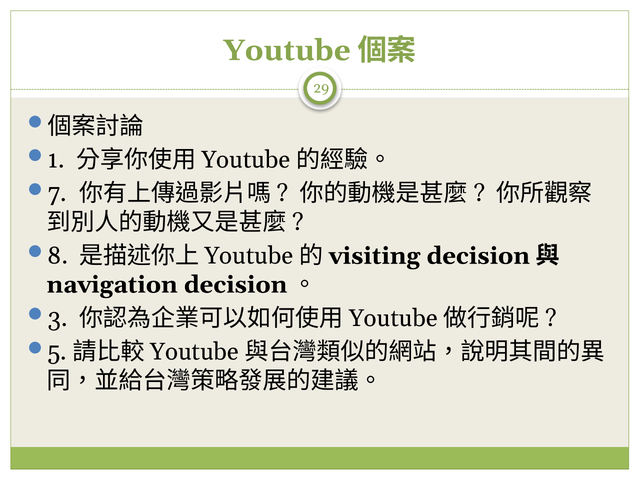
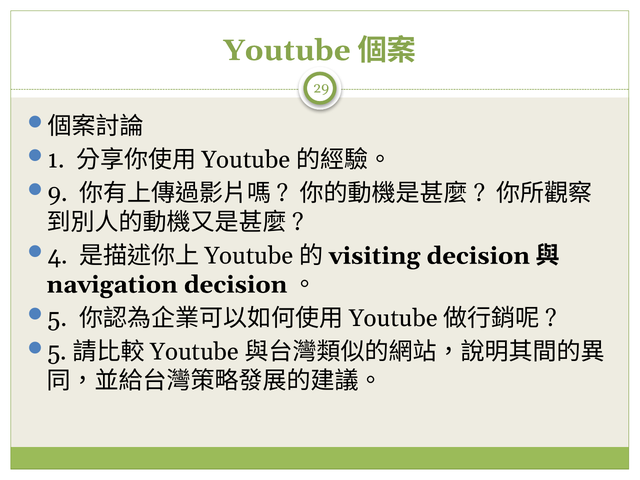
7: 7 -> 9
8: 8 -> 4
3 at (58, 318): 3 -> 5
